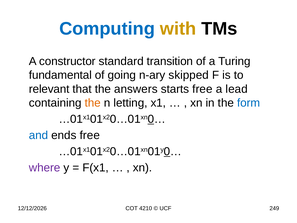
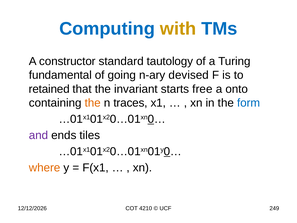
TMs colour: black -> blue
transition: transition -> tautology
skipped: skipped -> devised
relevant: relevant -> retained
answers: answers -> invariant
lead: lead -> onto
letting: letting -> traces
and colour: blue -> purple
ends free: free -> tiles
where colour: purple -> orange
